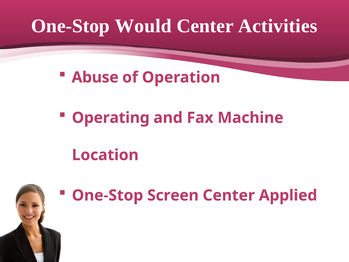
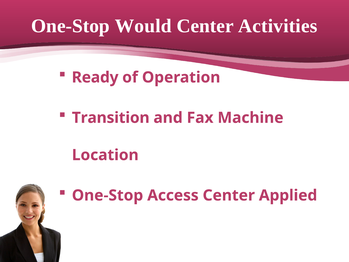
Abuse: Abuse -> Ready
Operating: Operating -> Transition
Screen: Screen -> Access
